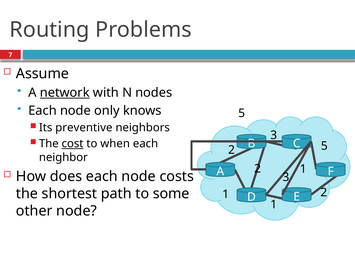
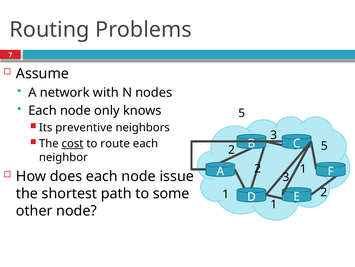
network underline: present -> none
when: when -> route
costs: costs -> issue
